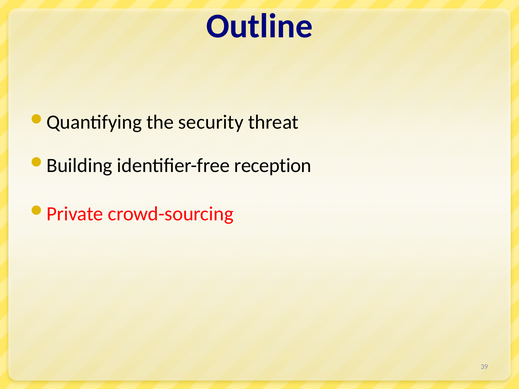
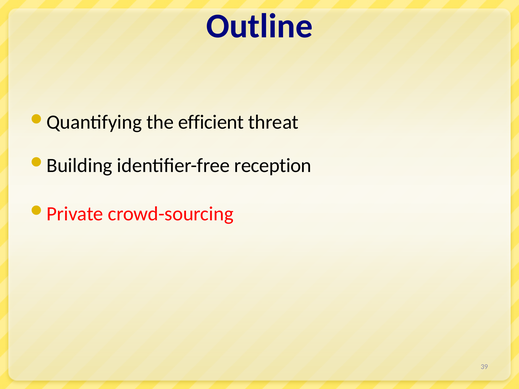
security: security -> efficient
